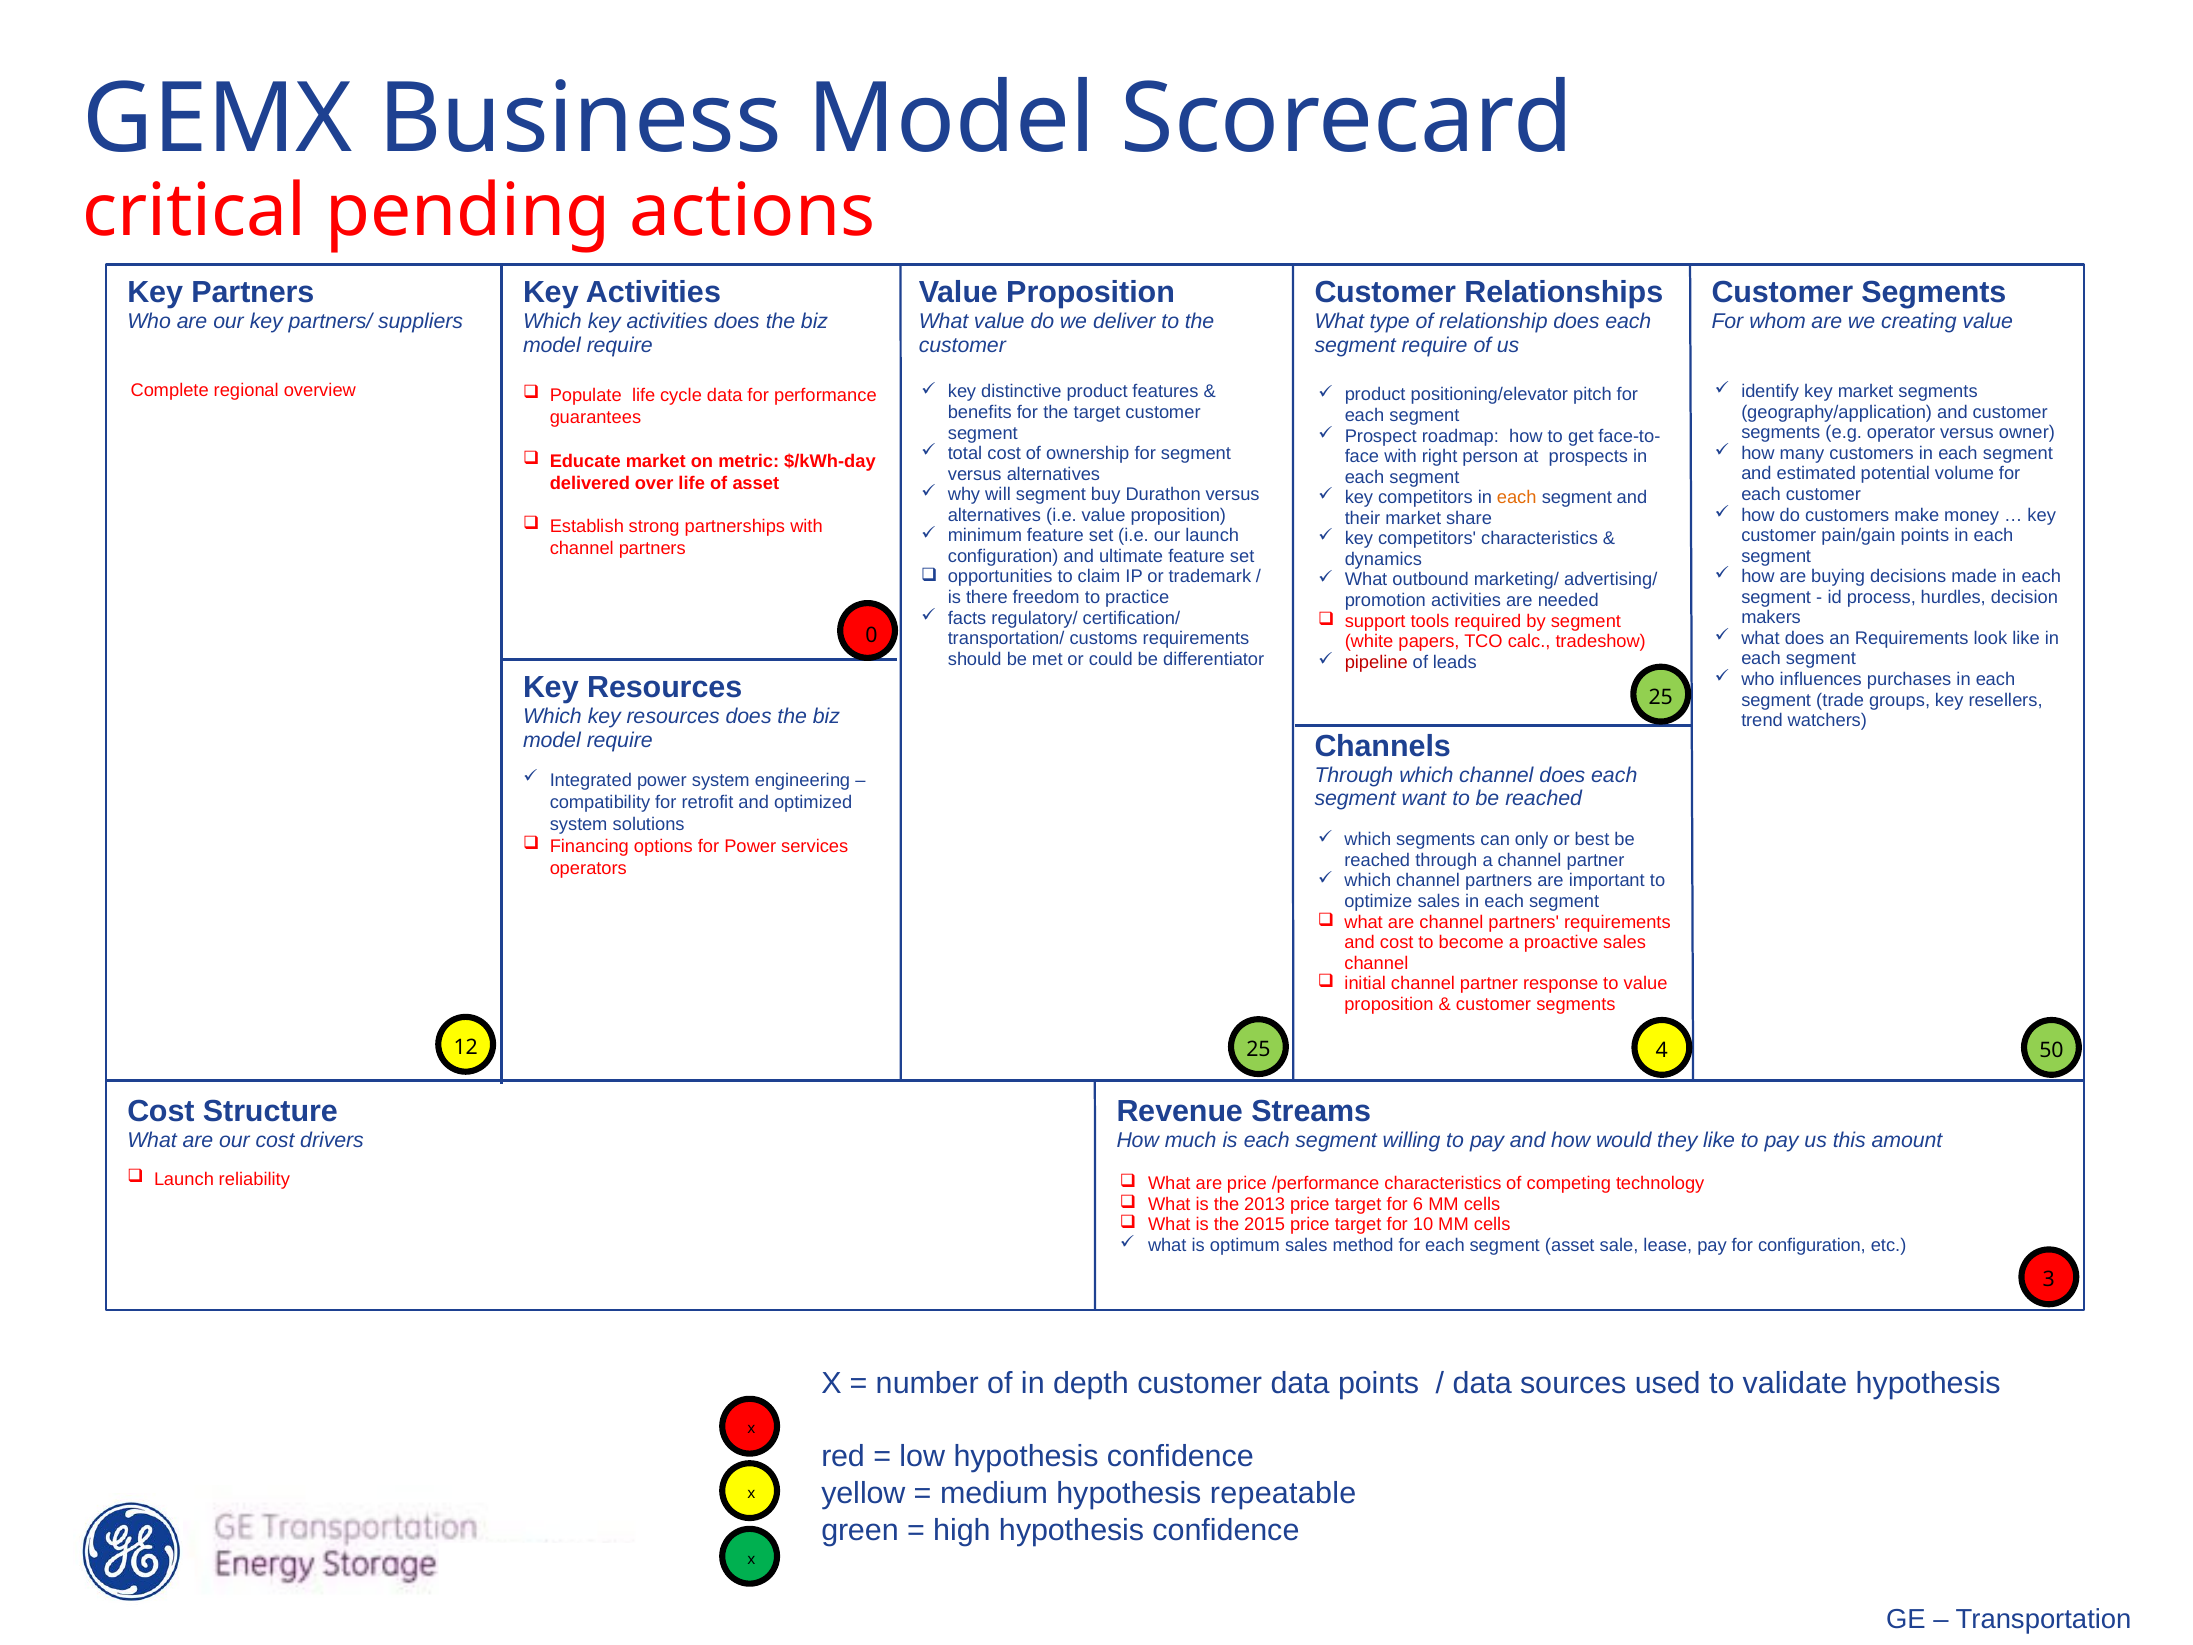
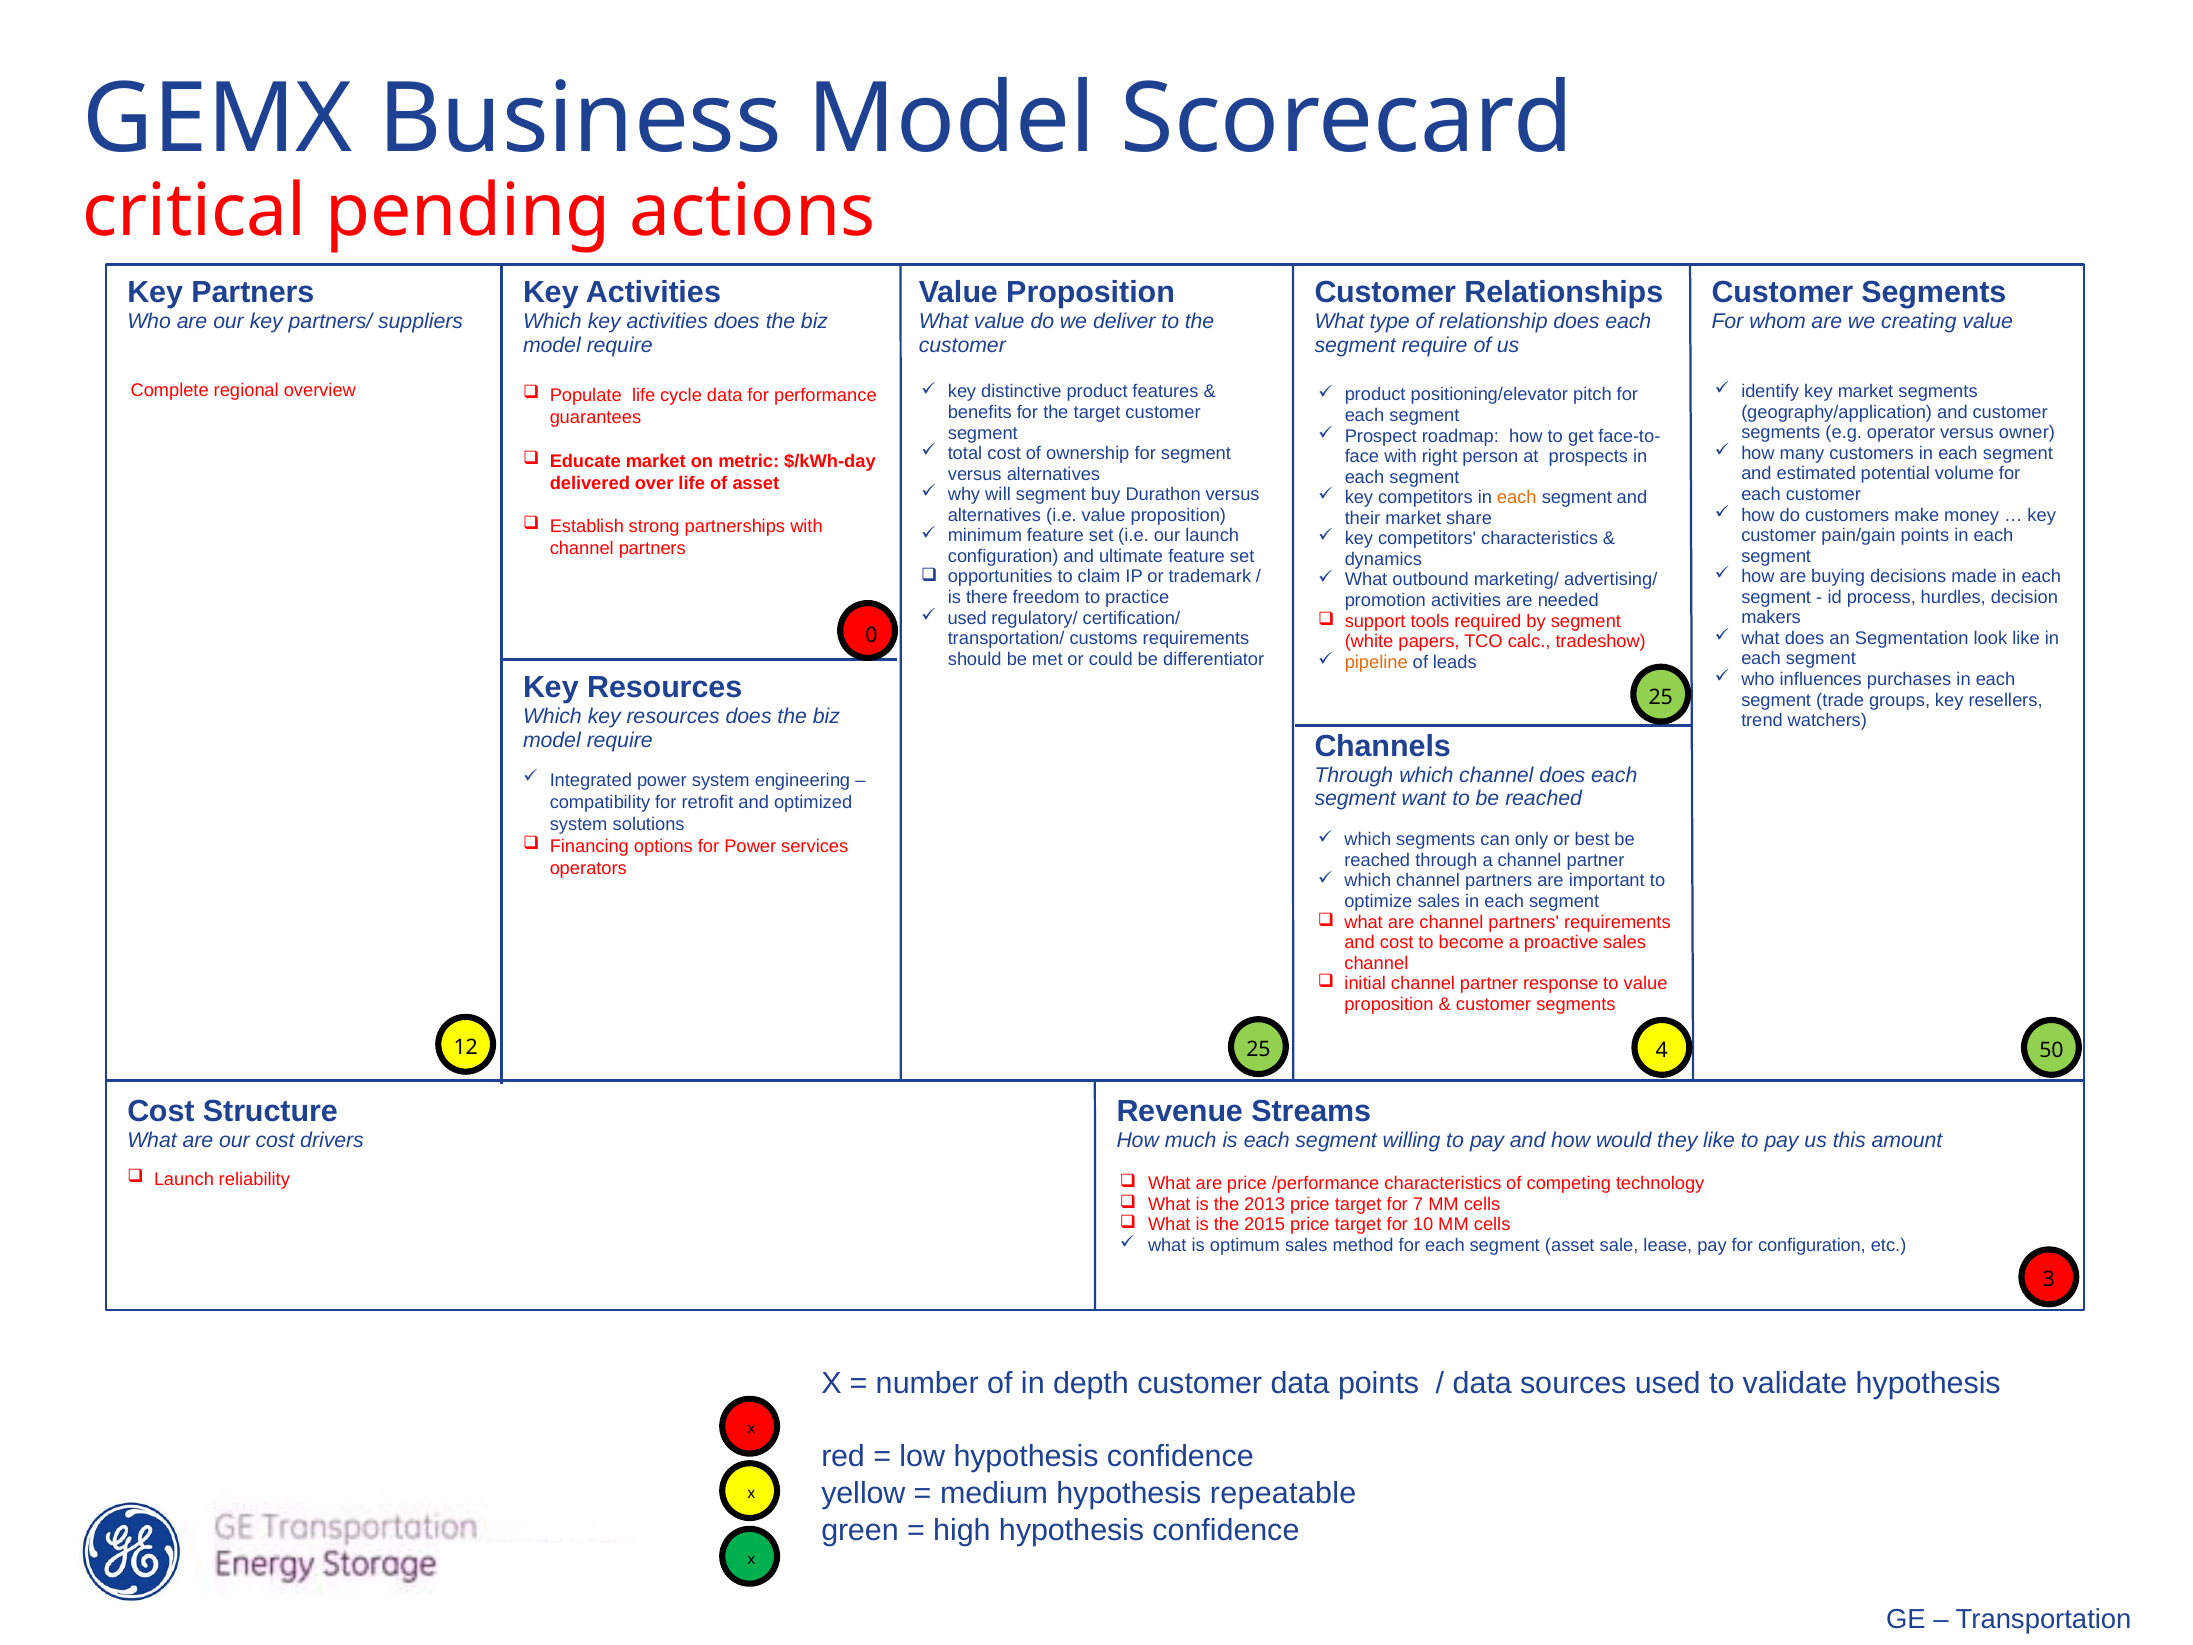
facts at (967, 618): facts -> used
an Requirements: Requirements -> Segmentation
pipeline colour: red -> orange
6: 6 -> 7
